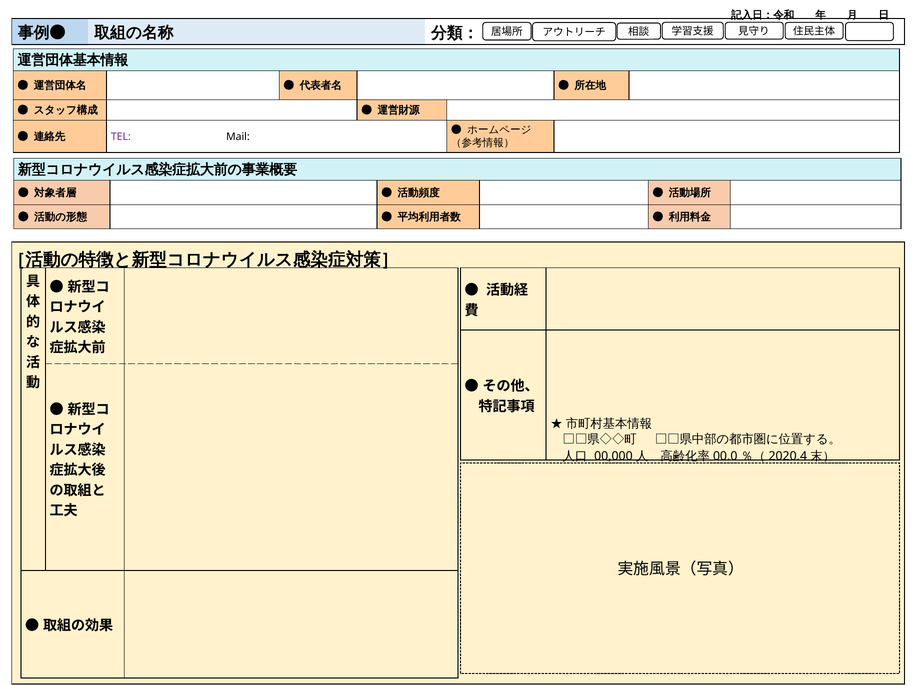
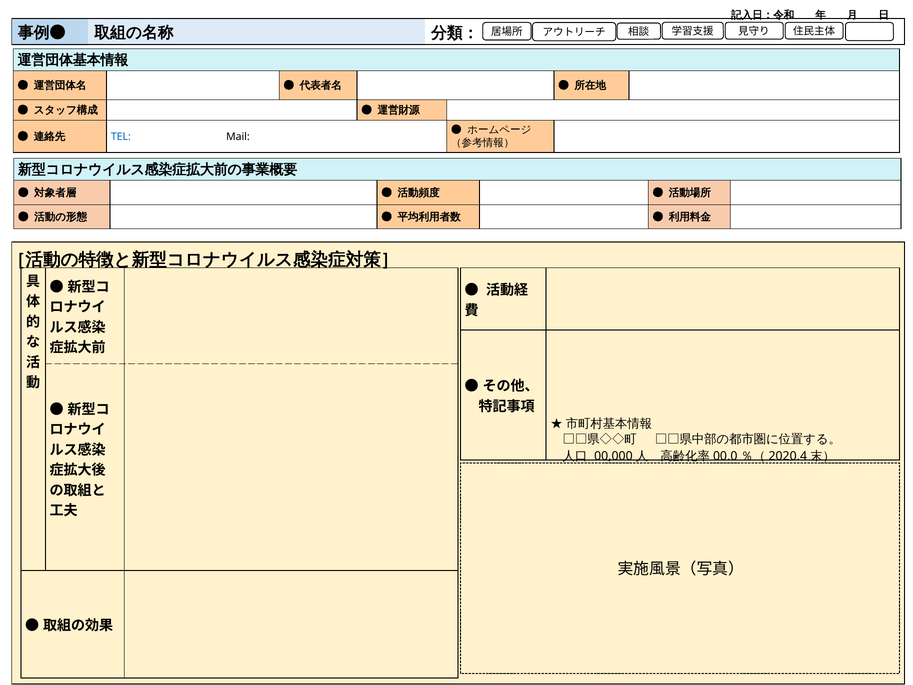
TEL colour: purple -> blue
